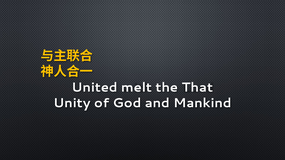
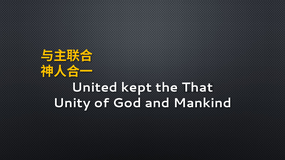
melt: melt -> kept
